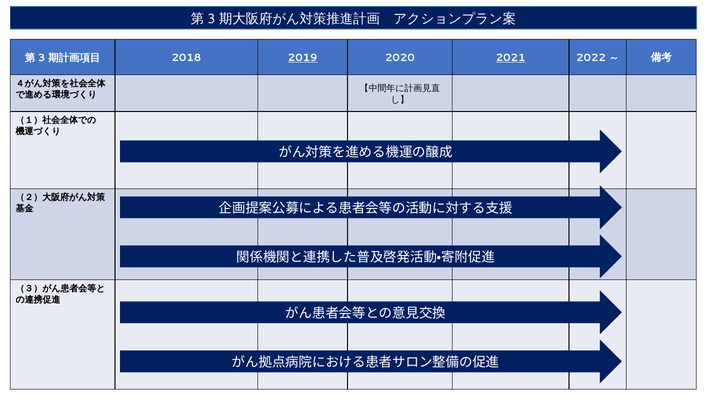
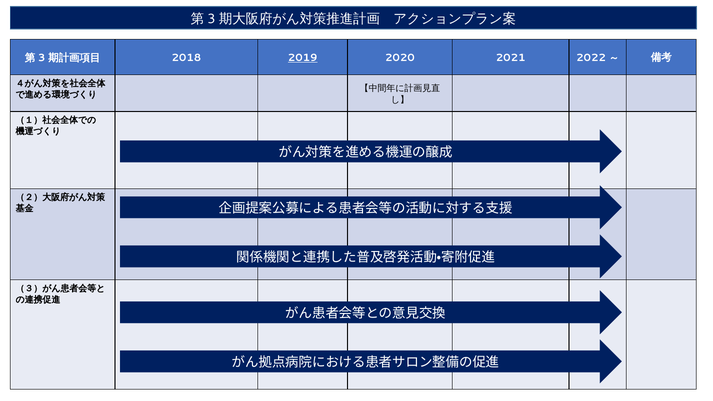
2021 underline: present -> none
